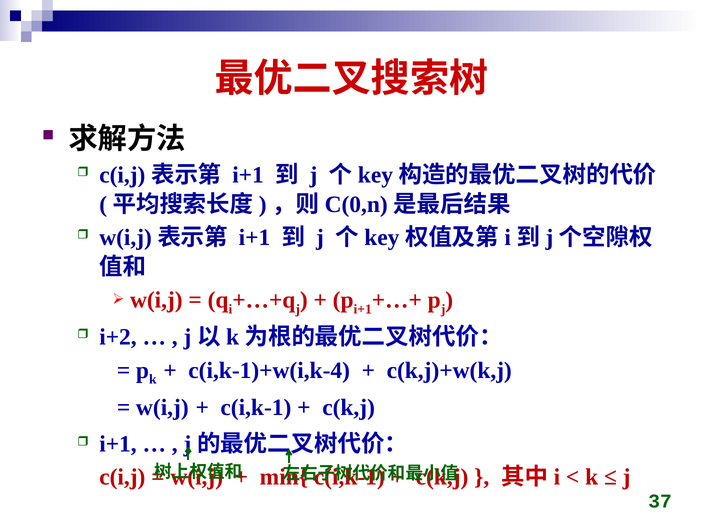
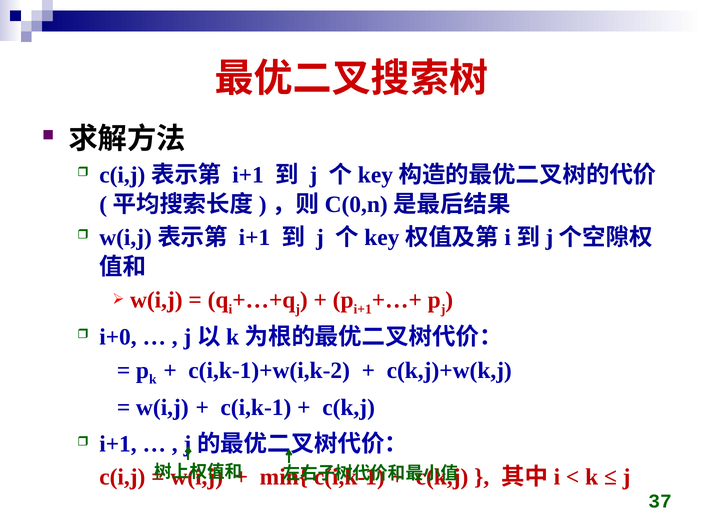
i+2: i+2 -> i+0
c(i,k-1)+w(i,k-4: c(i,k-1)+w(i,k-4 -> c(i,k-1)+w(i,k-2
